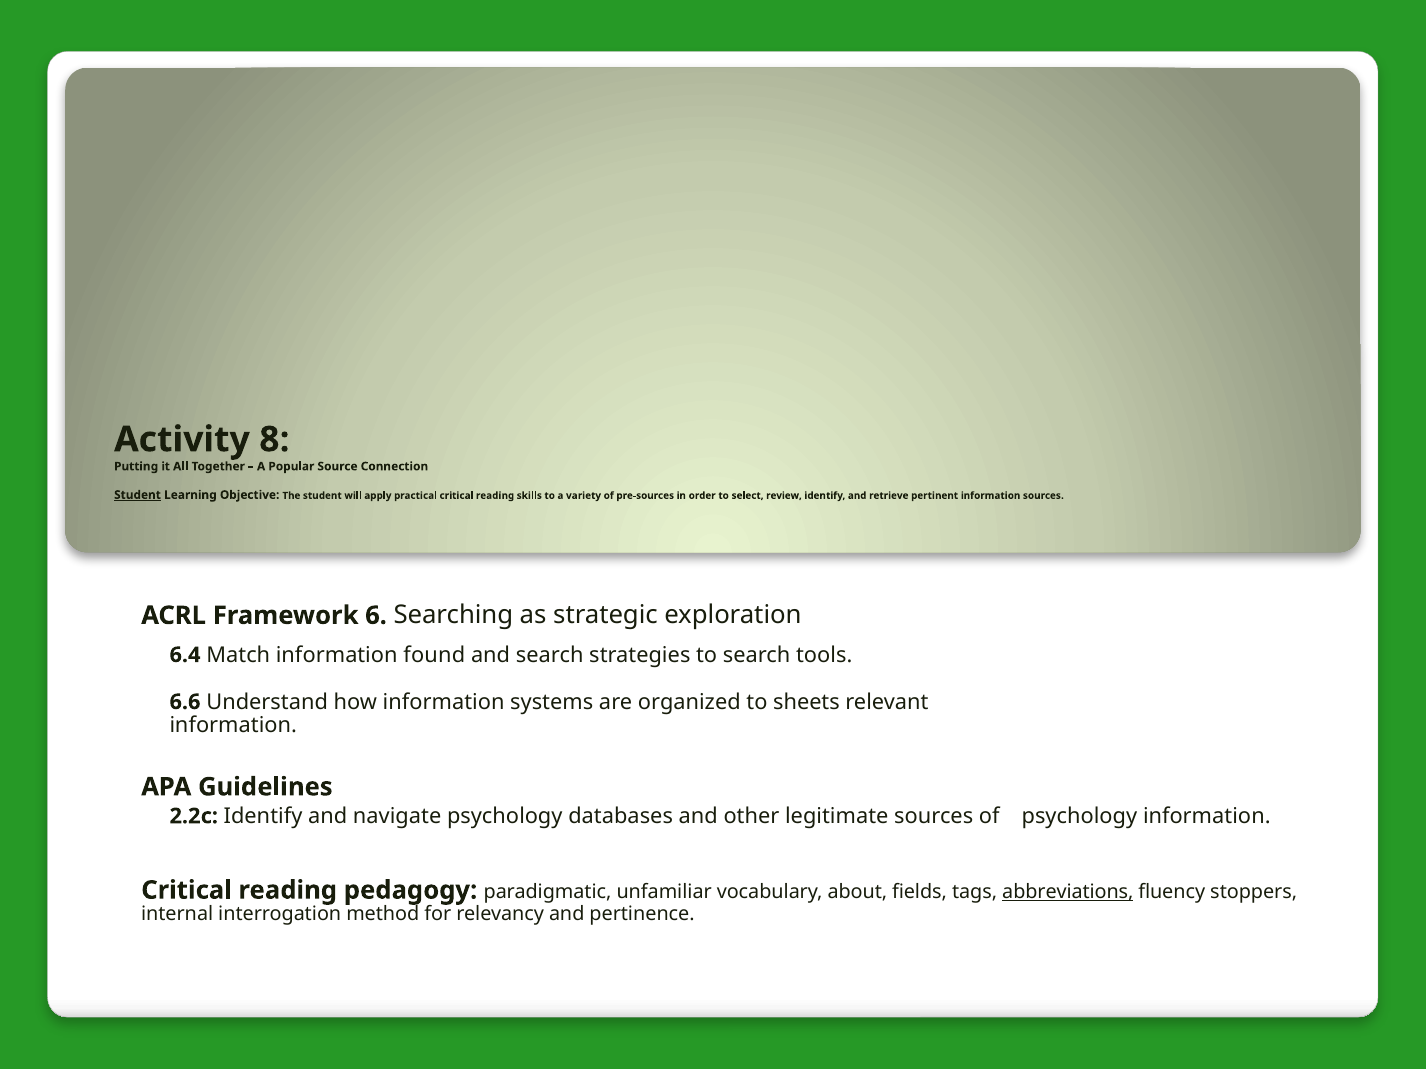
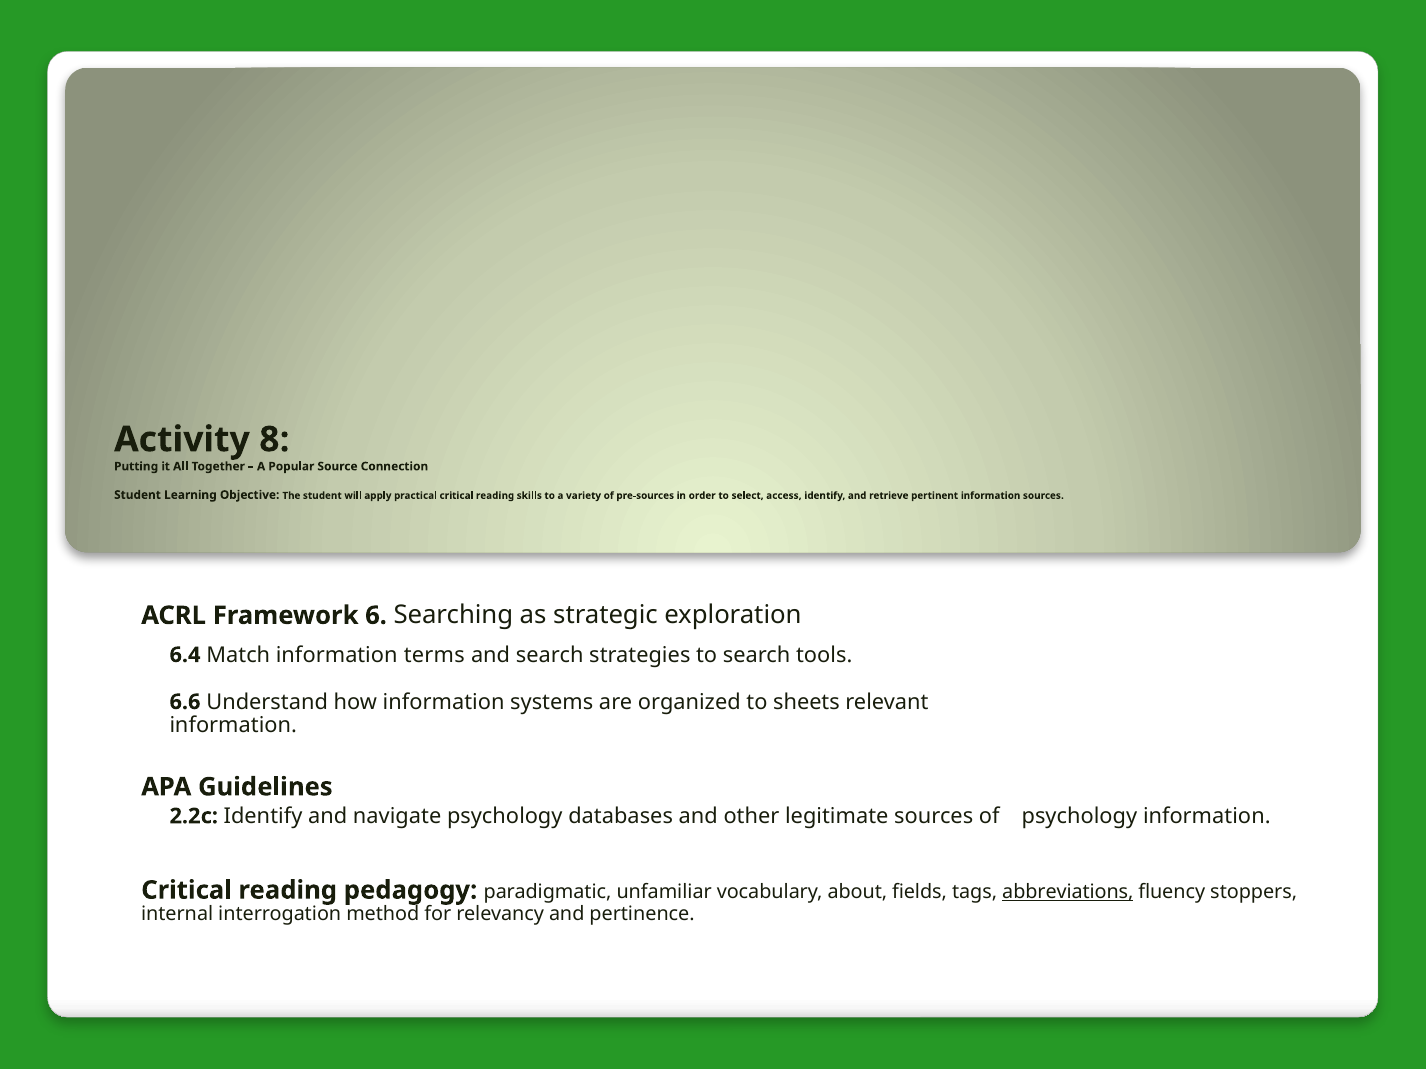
Student at (137, 495) underline: present -> none
review: review -> access
found: found -> terms
